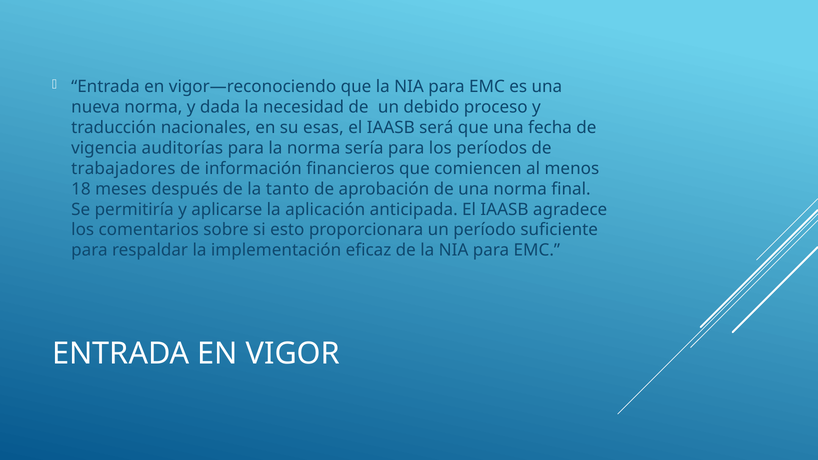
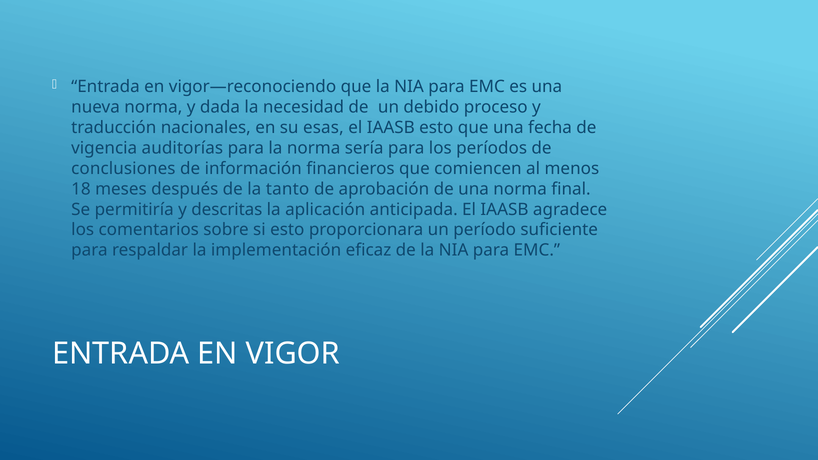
IAASB será: será -> esto
trabajadores: trabajadores -> conclusiones
aplicarse: aplicarse -> descritas
